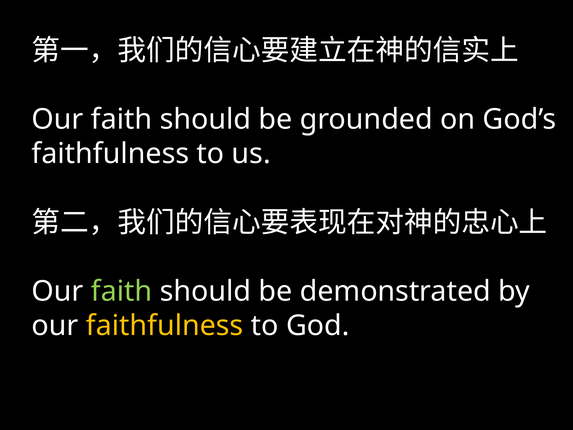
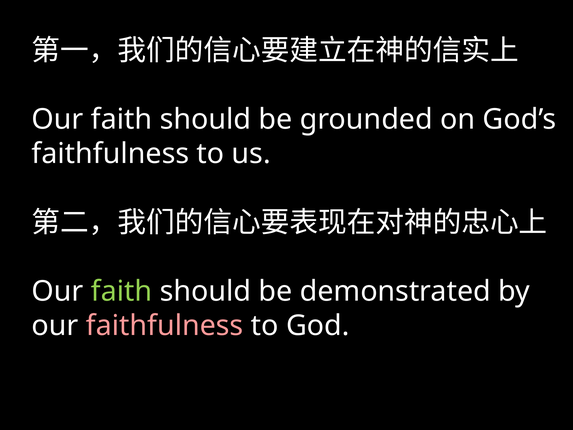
faithfulness at (165, 326) colour: yellow -> pink
